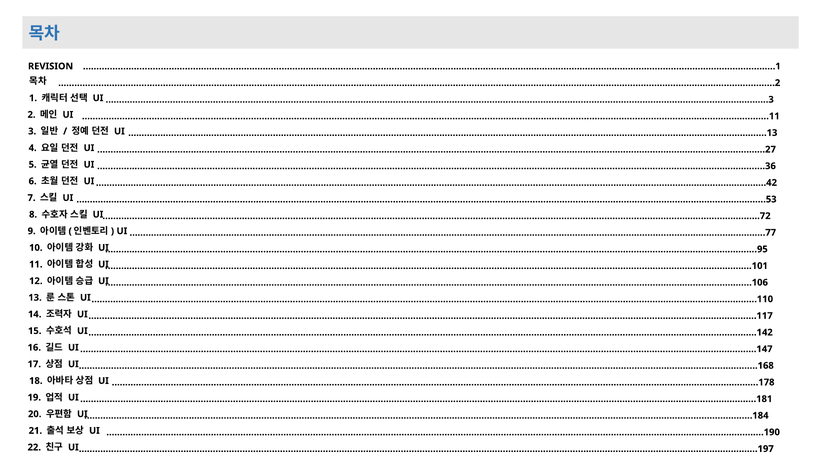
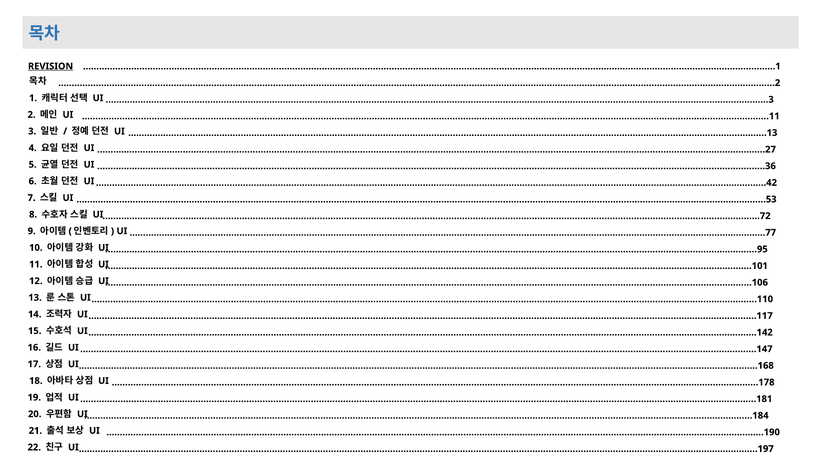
REVISION underline: none -> present
